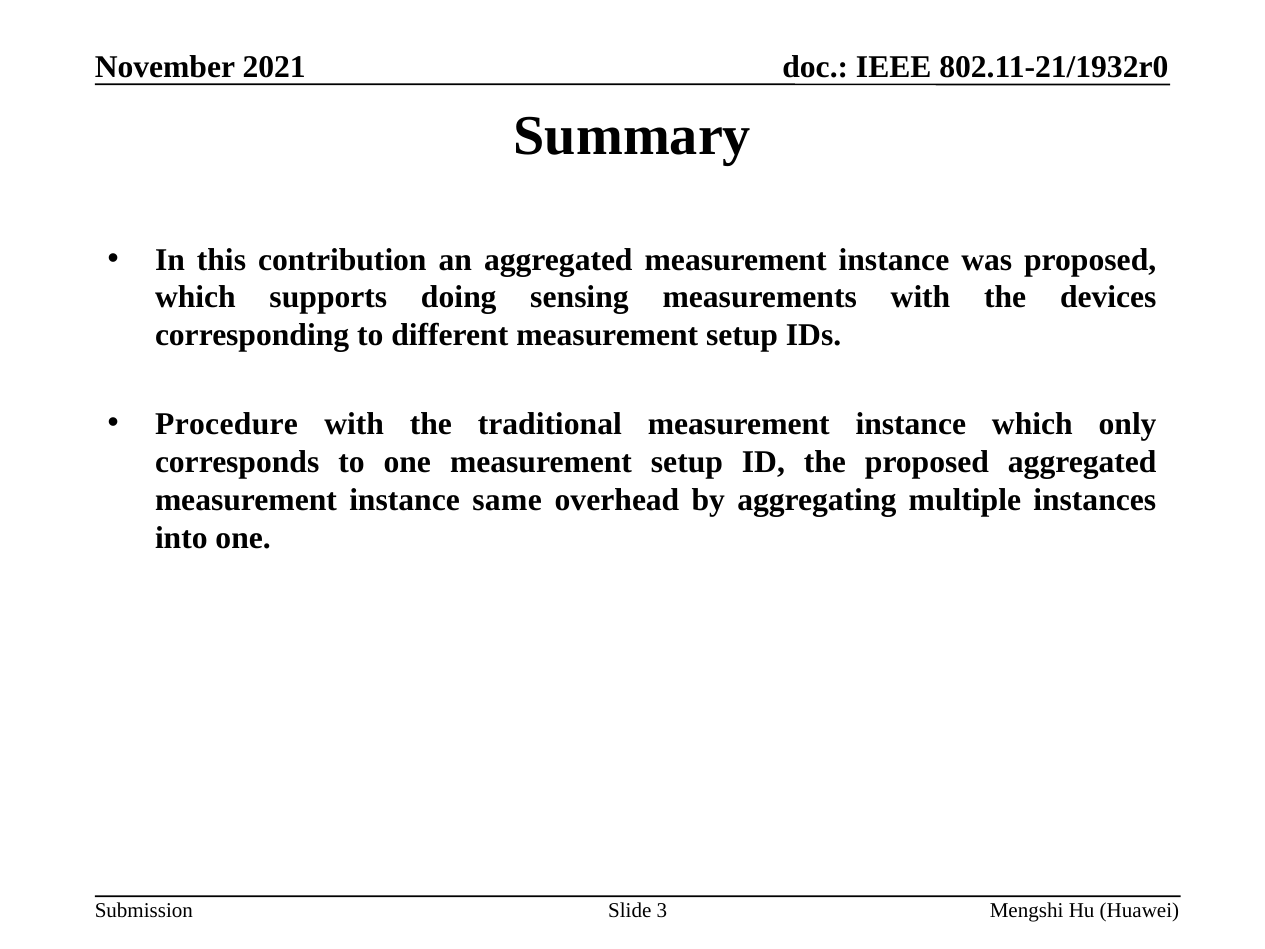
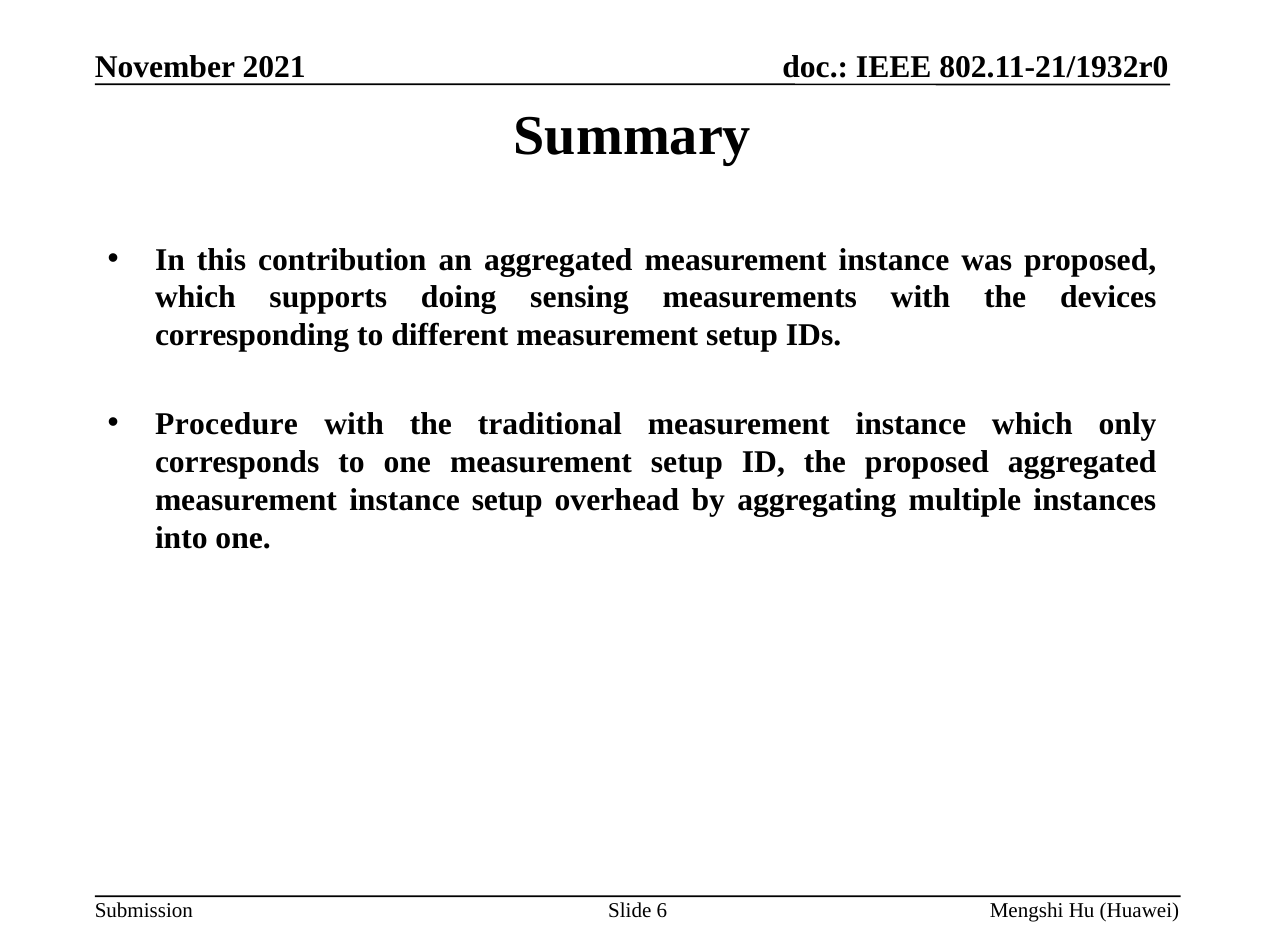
instance same: same -> setup
3: 3 -> 6
